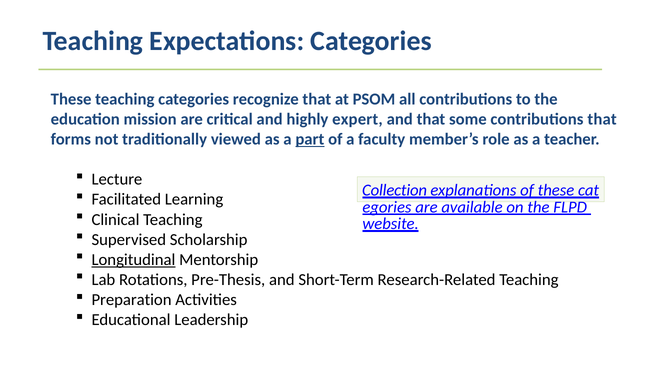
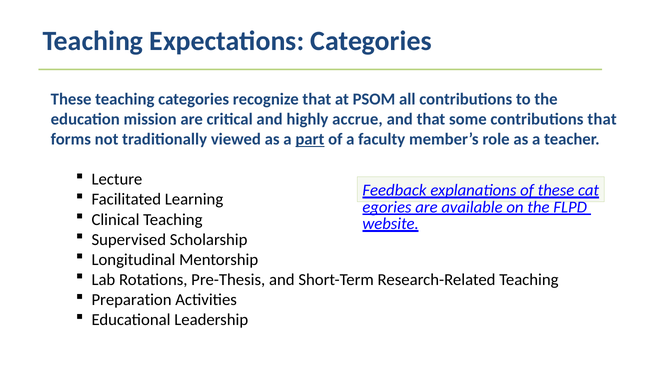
expert: expert -> accrue
Collection: Collection -> Feedback
Longitudinal underline: present -> none
